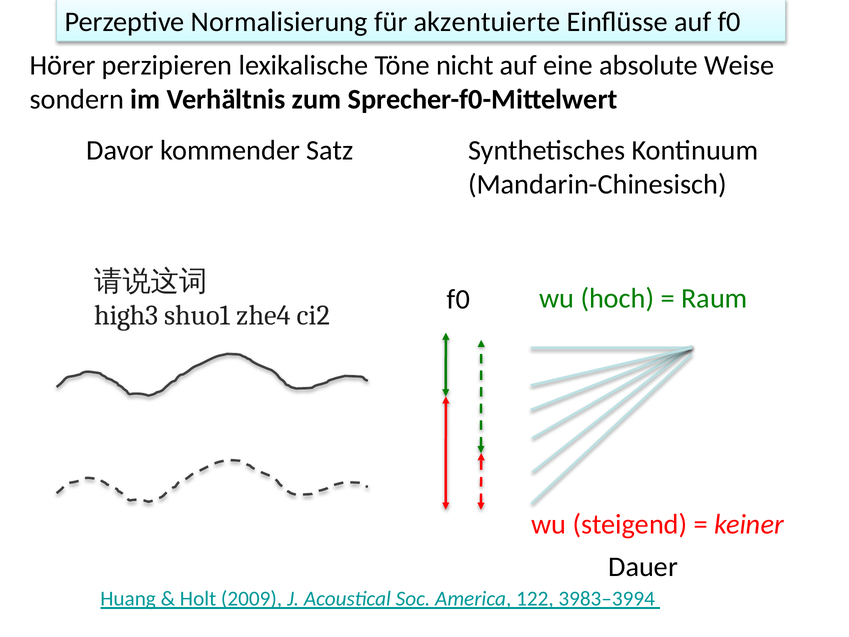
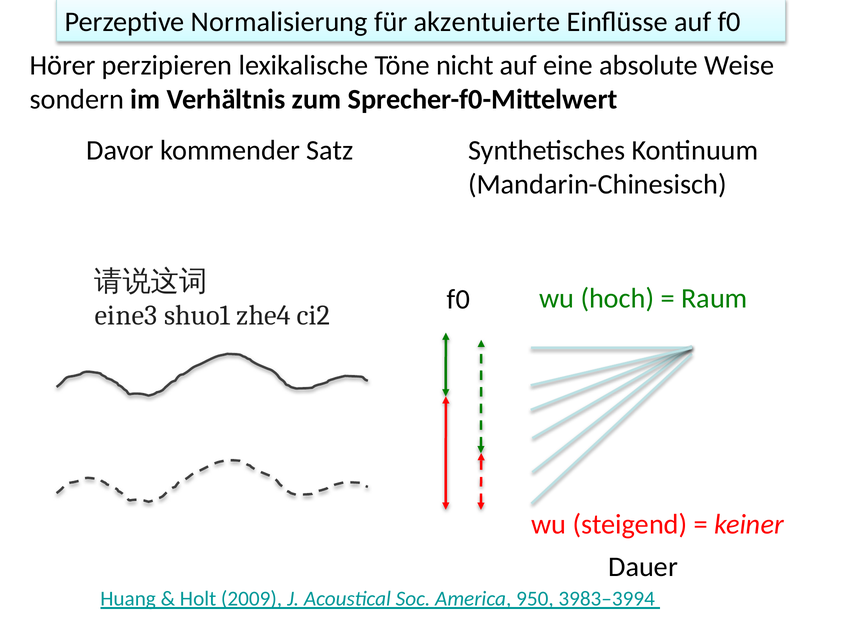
high3: high3 -> eine3
122: 122 -> 950
